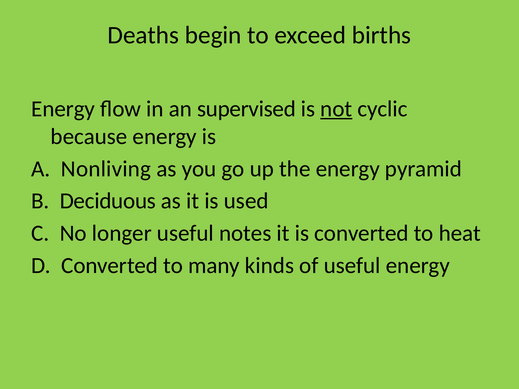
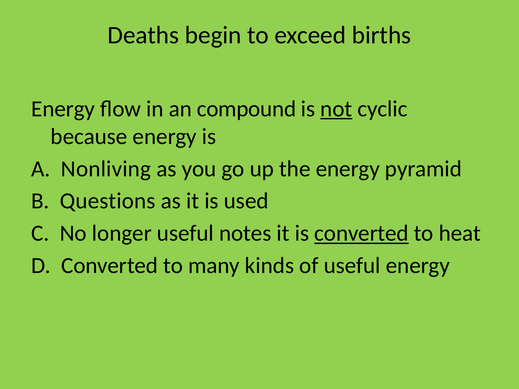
supervised: supervised -> compound
Deciduous: Deciduous -> Questions
converted at (362, 233) underline: none -> present
